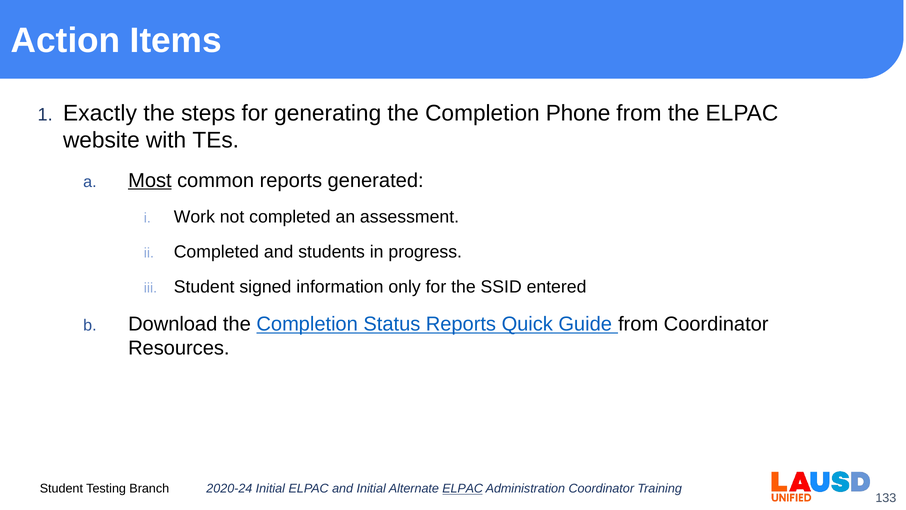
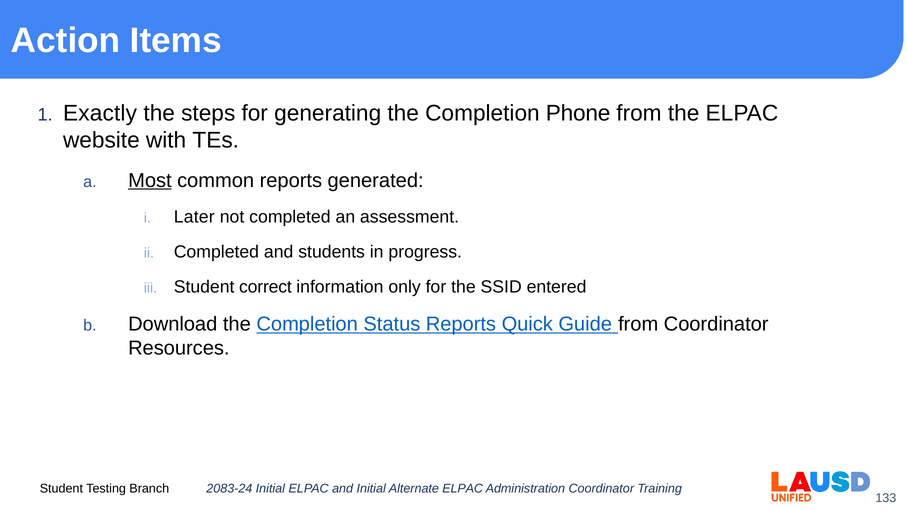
Work: Work -> Later
signed: signed -> correct
2020-24: 2020-24 -> 2083-24
ELPAC at (463, 488) underline: present -> none
